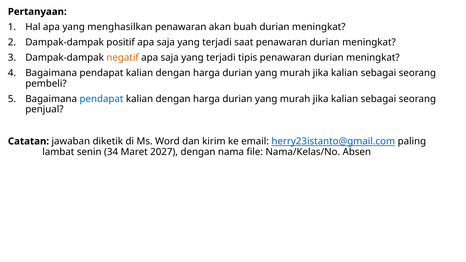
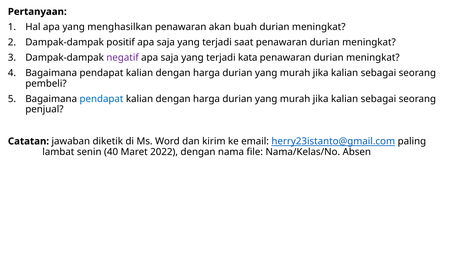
negatif colour: orange -> purple
tipis: tipis -> kata
34: 34 -> 40
2027: 2027 -> 2022
